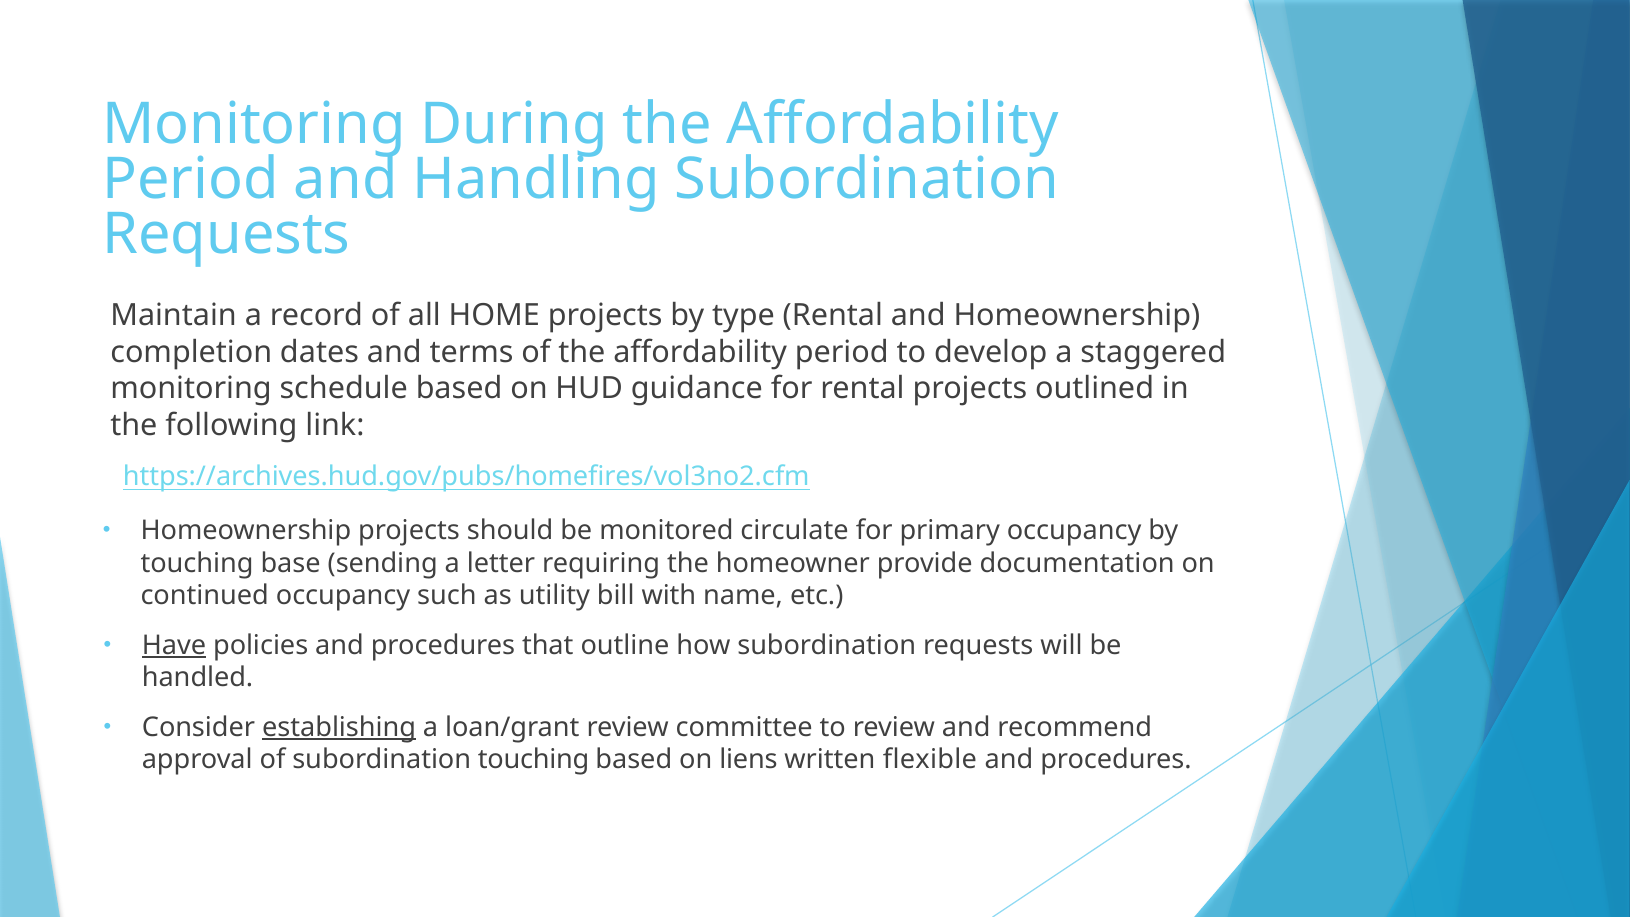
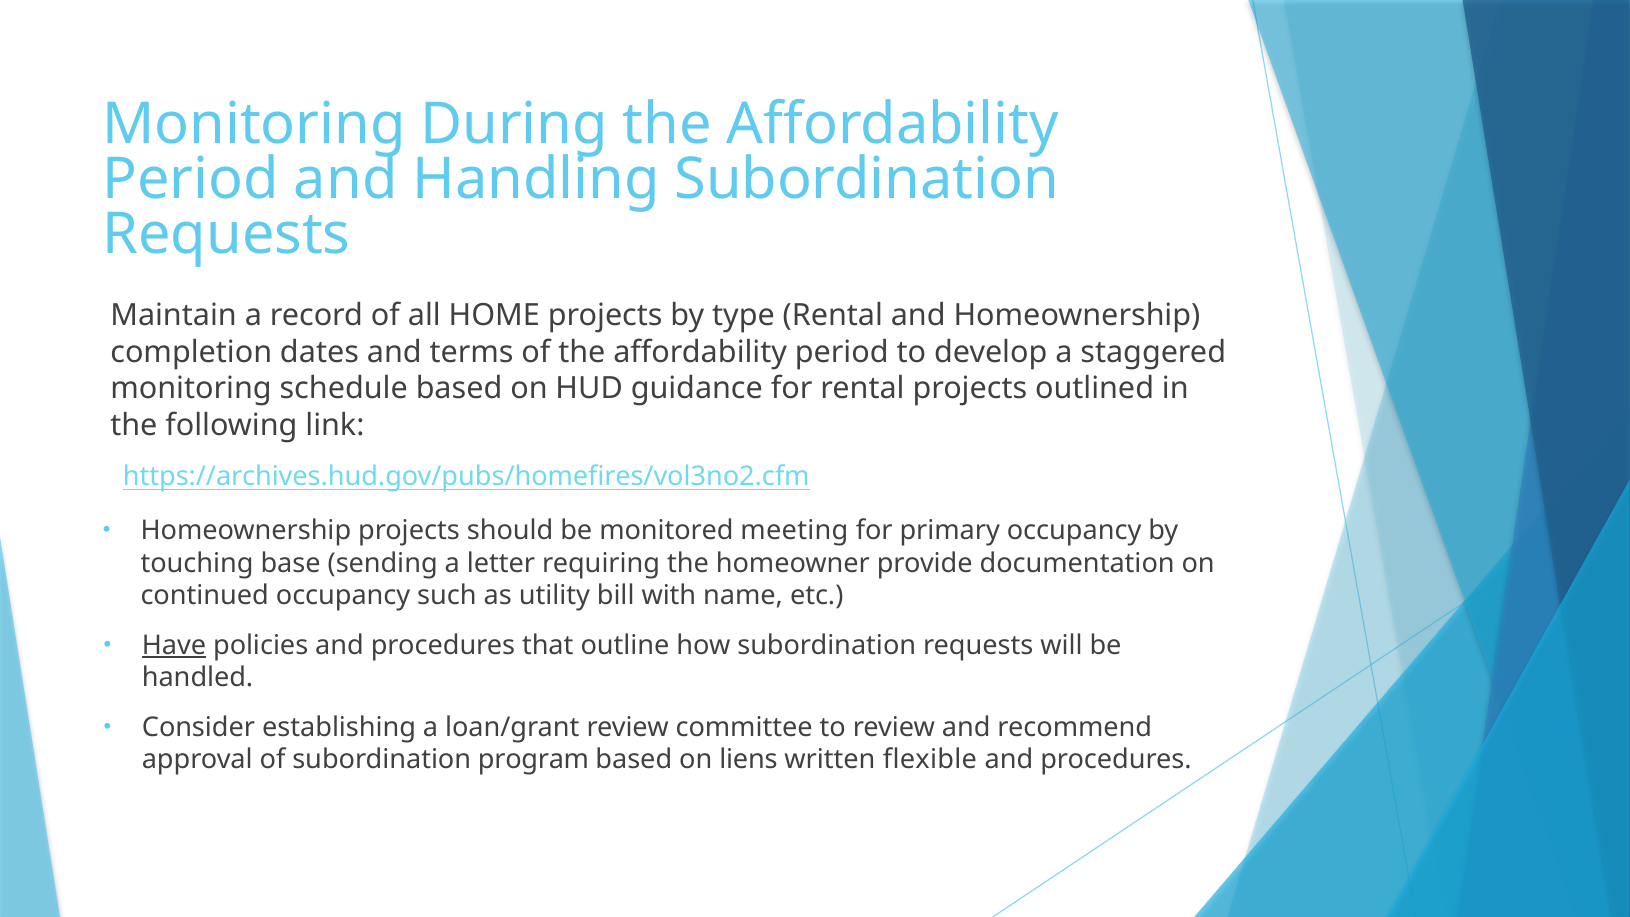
circulate: circulate -> meeting
establishing underline: present -> none
subordination touching: touching -> program
